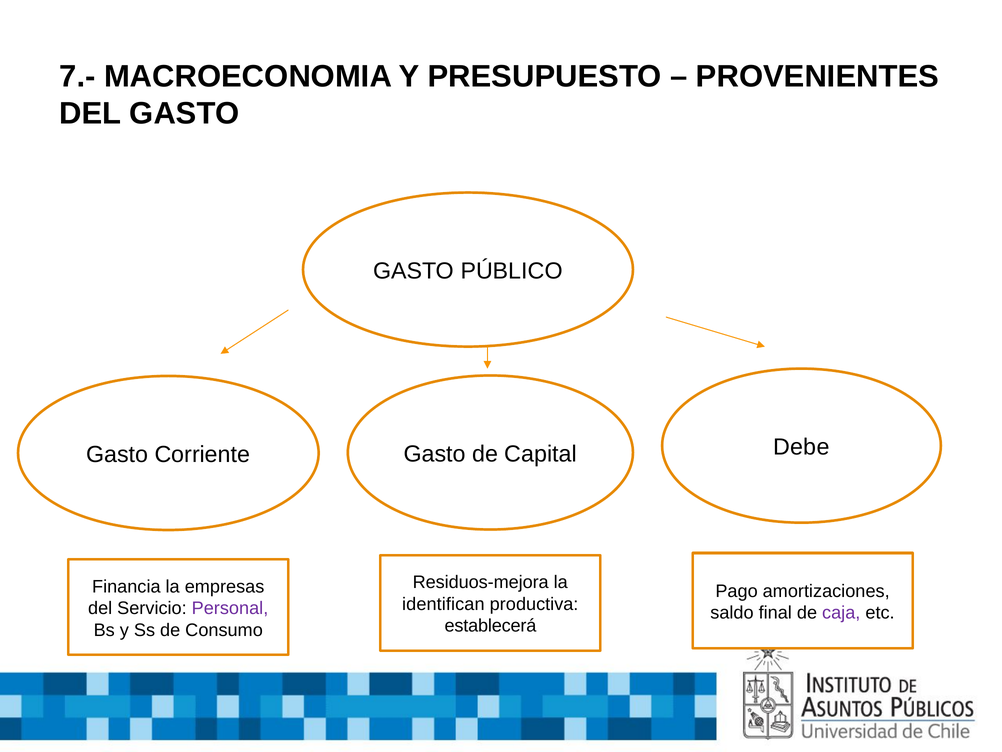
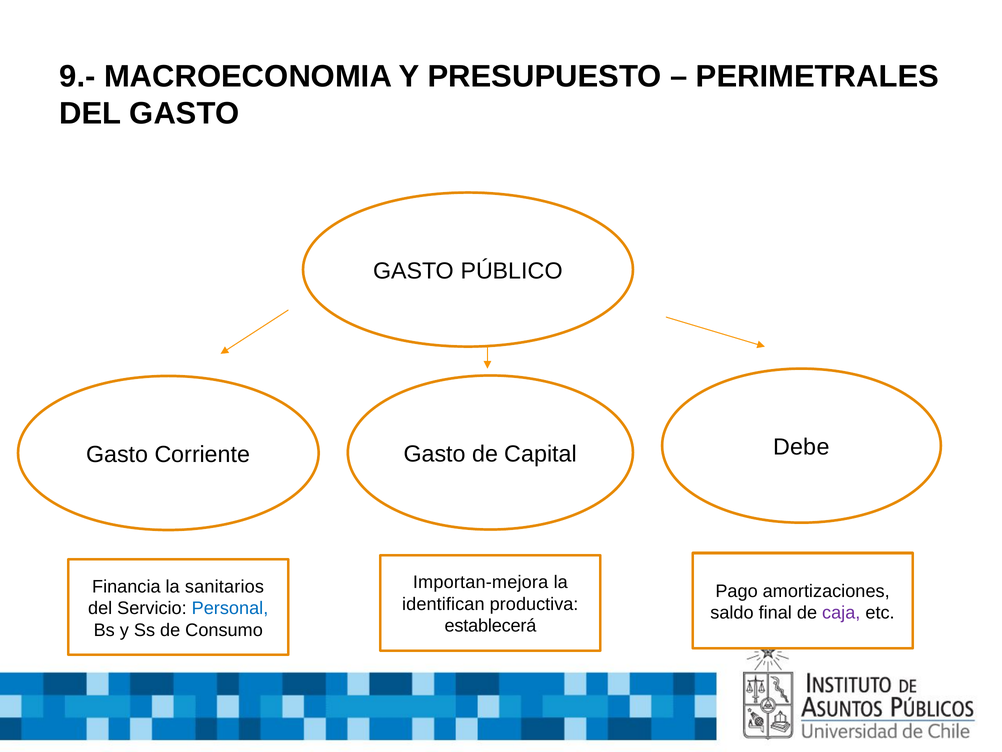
7.-: 7.- -> 9.-
PROVENIENTES: PROVENIENTES -> PERIMETRALES
Residuos-mejora: Residuos-mejora -> Importan-mejora
empresas: empresas -> sanitarios
Personal colour: purple -> blue
